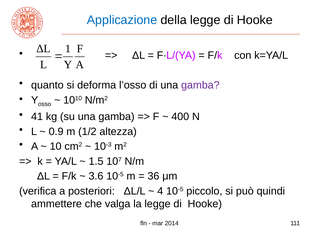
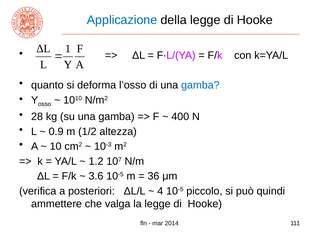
gamba at (200, 85) colour: purple -> blue
41: 41 -> 28
1.5: 1.5 -> 1.2
